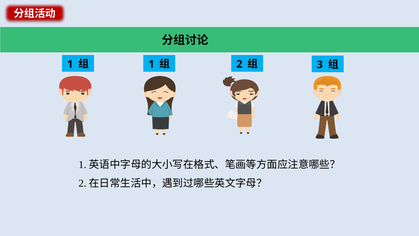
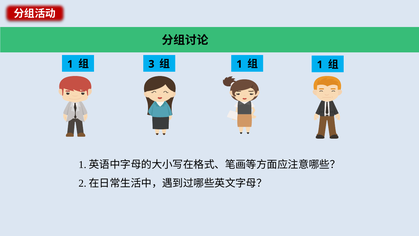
1 at (151, 64): 1 -> 3
2 at (239, 64): 2 -> 1
3 at (320, 65): 3 -> 1
